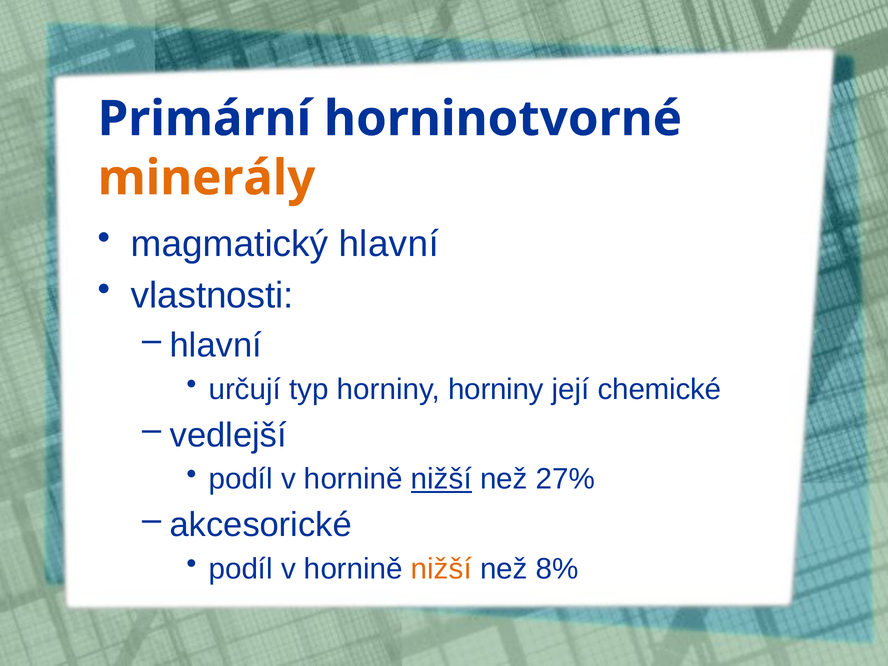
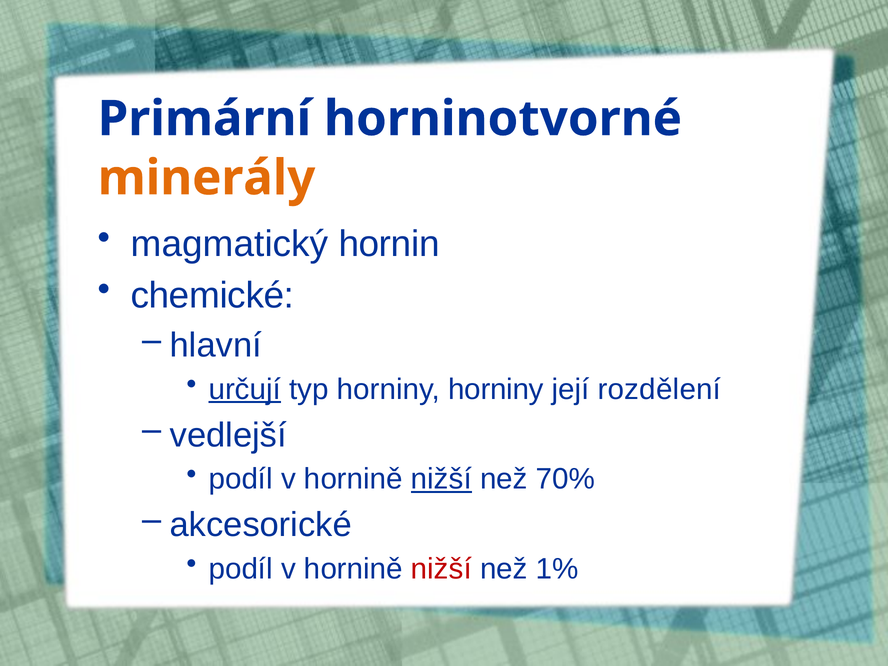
magmatický hlavní: hlavní -> hornin
vlastnosti: vlastnosti -> chemické
určují underline: none -> present
chemické: chemické -> rozdělení
27%: 27% -> 70%
nižší at (441, 569) colour: orange -> red
8%: 8% -> 1%
